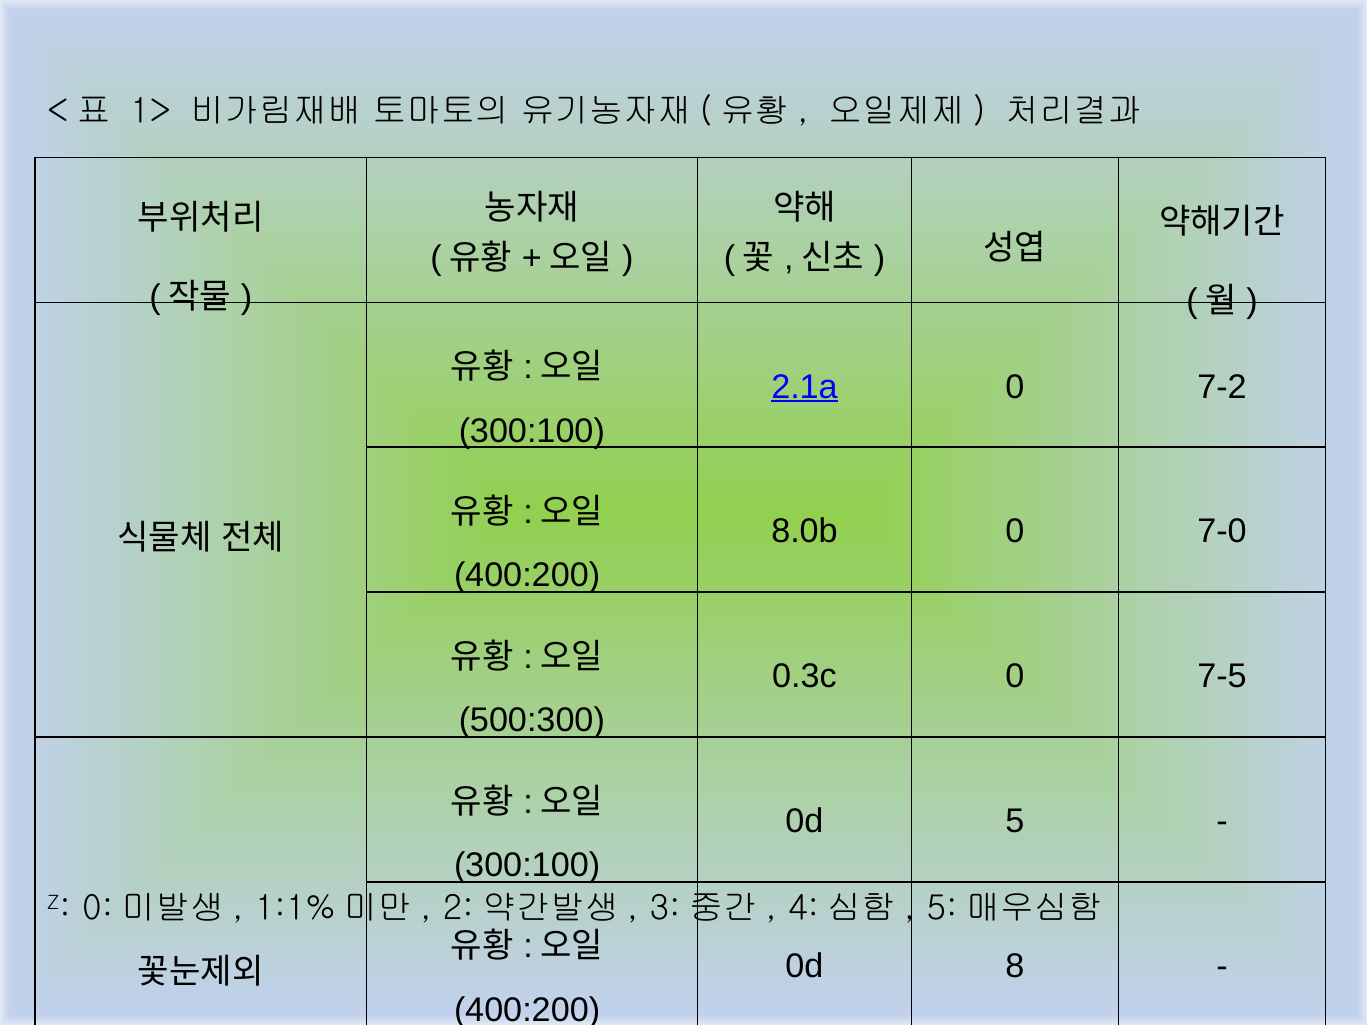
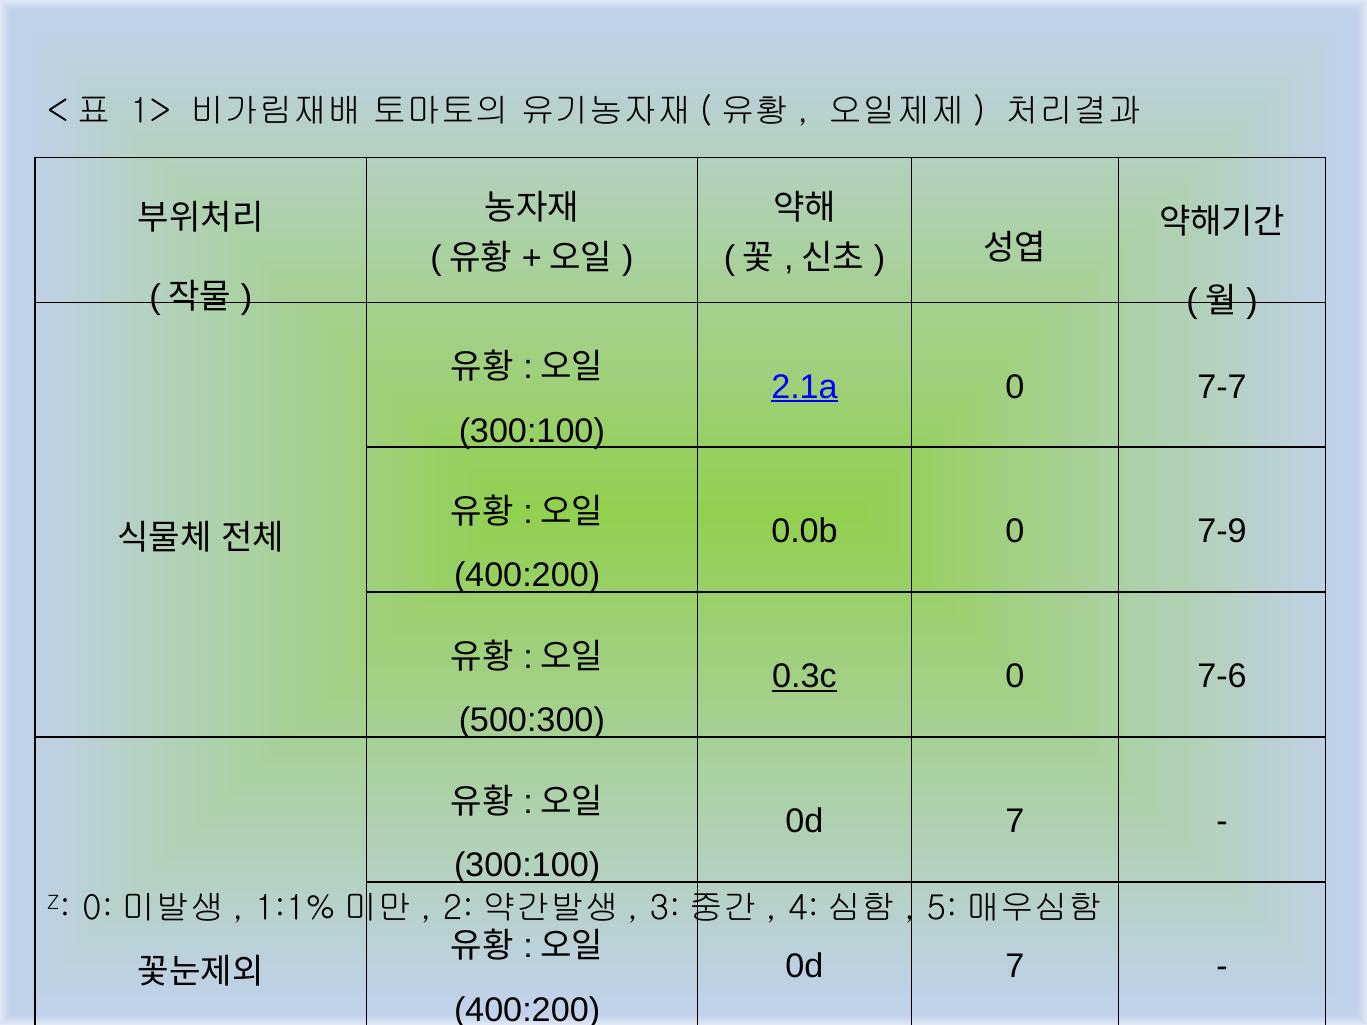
7-2: 7-2 -> 7-7
8.0b: 8.0b -> 0.0b
7-0: 7-0 -> 7-9
0.3c underline: none -> present
7-5: 7-5 -> 7-6
5 at (1015, 822): 5 -> 7
8 at (1015, 967): 8 -> 7
